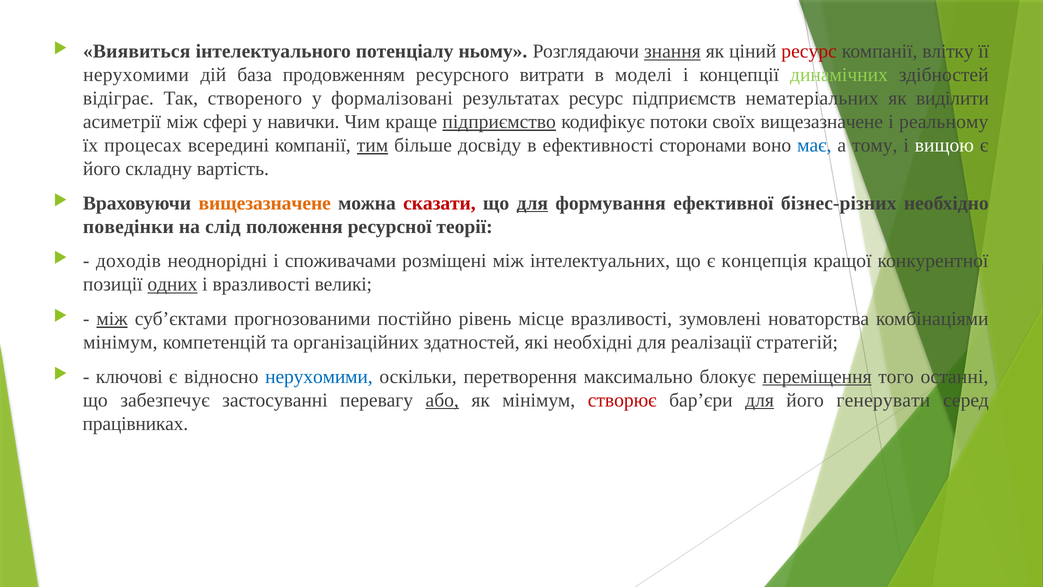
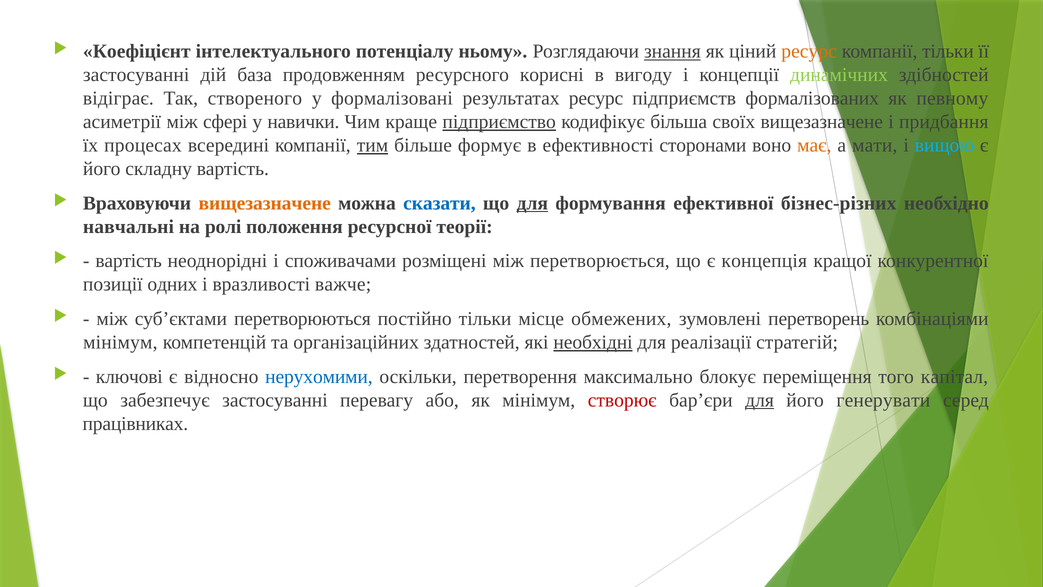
Виявиться: Виявиться -> Коефіцієнт
ресурс at (809, 51) colour: red -> orange
компанії влітку: влітку -> тільки
нерухомими at (136, 75): нерухомими -> застосуванні
витрати: витрати -> корисні
моделі: моделі -> вигоду
нематеріальних: нематеріальних -> формалізованих
виділити: виділити -> певному
потоки: потоки -> більша
реальному: реальному -> придбання
досвіду: досвіду -> формує
має colour: blue -> orange
тому: тому -> мати
вищою colour: white -> light blue
сказати colour: red -> blue
поведінки: поведінки -> навчальні
слід: слід -> ролі
доходів at (128, 261): доходів -> вартість
інтелектуальних: інтелектуальних -> перетворюється
одних underline: present -> none
великі: великі -> важче
між at (112, 319) underline: present -> none
прогнозованими: прогнозованими -> перетворюються
постійно рівень: рівень -> тільки
місце вразливості: вразливості -> обмежених
новаторства: новаторства -> перетворень
необхідні underline: none -> present
переміщення underline: present -> none
останні: останні -> капітал
або underline: present -> none
